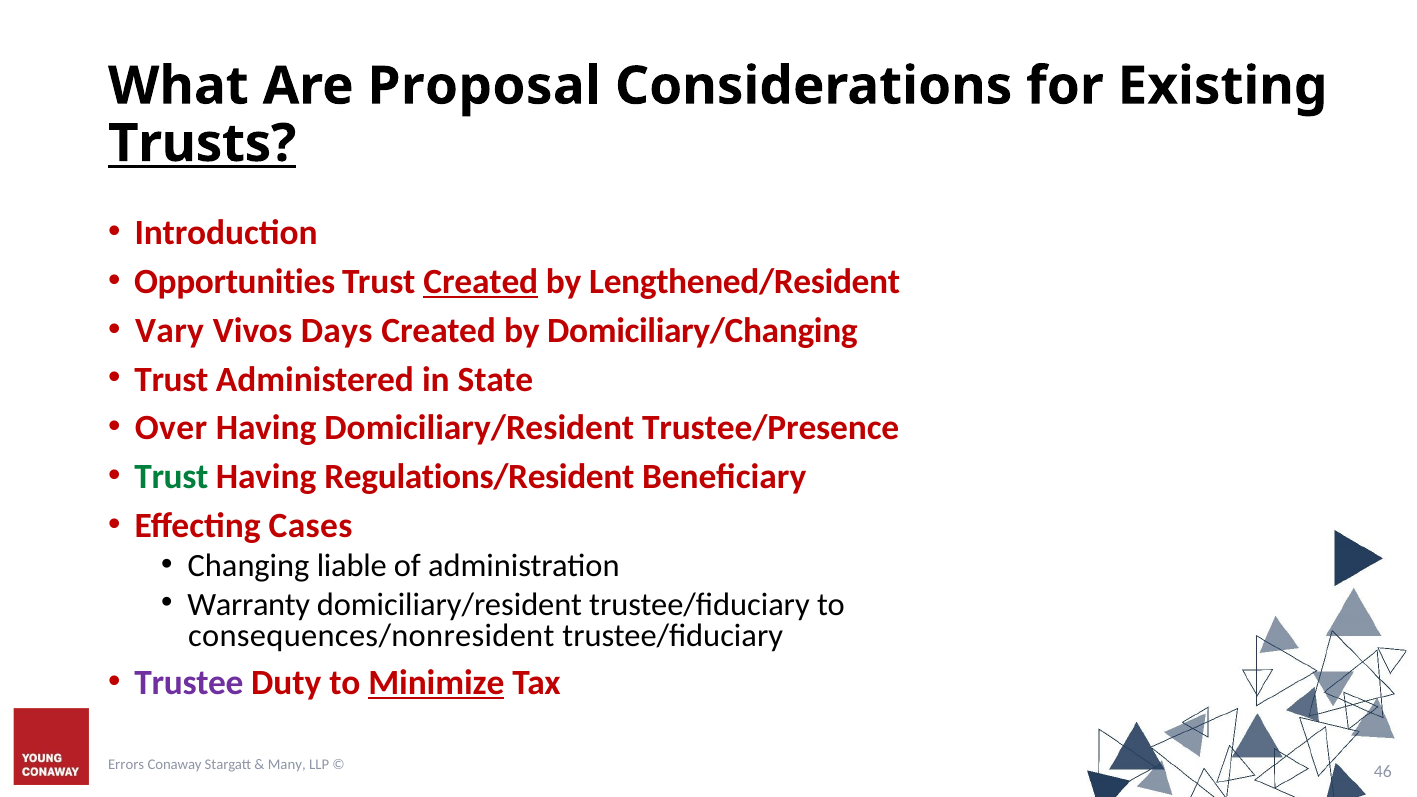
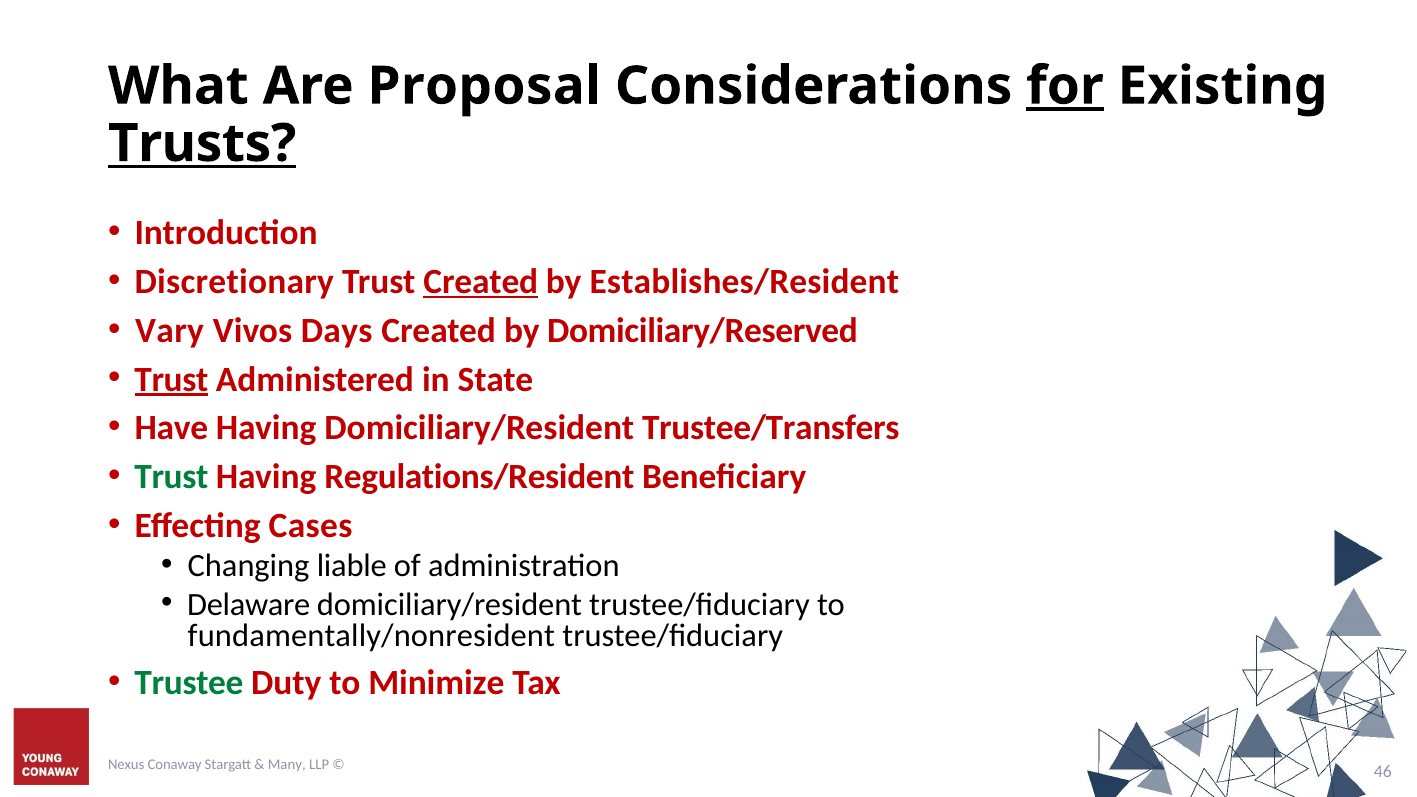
for underline: none -> present
Opportunities: Opportunities -> Discretionary
Lengthened/Resident: Lengthened/Resident -> Establishes/Resident
Domiciliary/Changing: Domiciliary/Changing -> Domiciliary/Reserved
Trust at (171, 379) underline: none -> present
Over: Over -> Have
Trustee/Presence: Trustee/Presence -> Trustee/Transfers
Warranty: Warranty -> Delaware
consequences/nonresident: consequences/nonresident -> fundamentally/nonresident
Trustee colour: purple -> green
Minimize underline: present -> none
Errors: Errors -> Nexus
